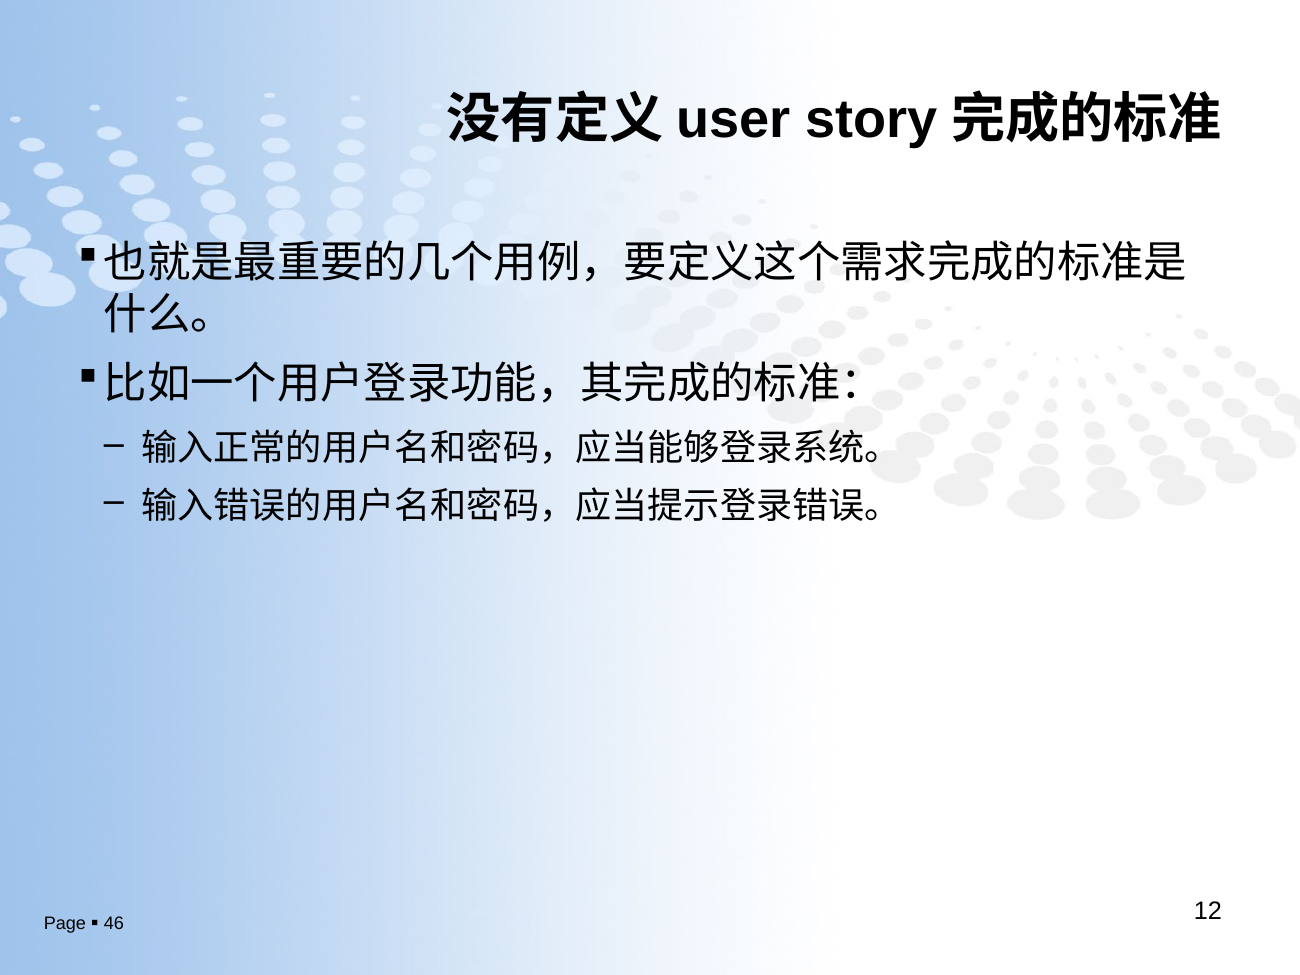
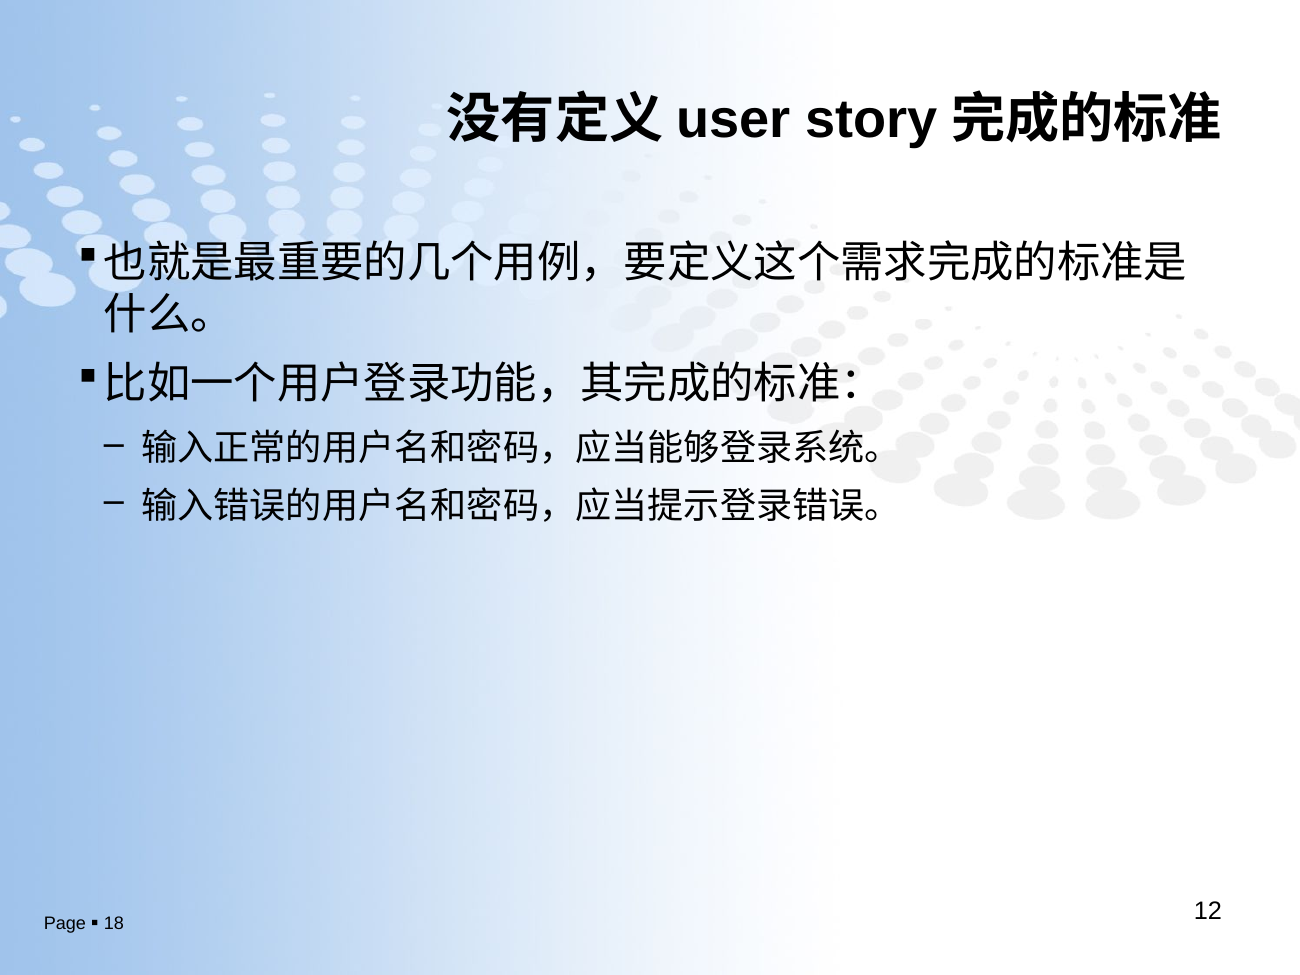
46: 46 -> 18
